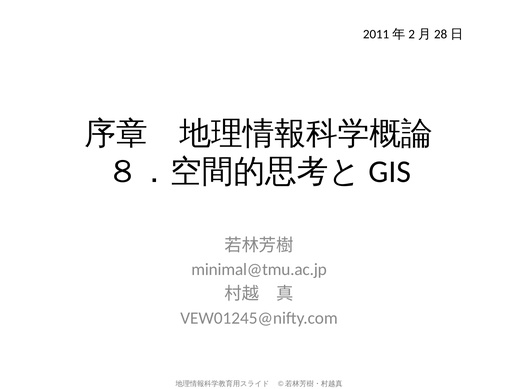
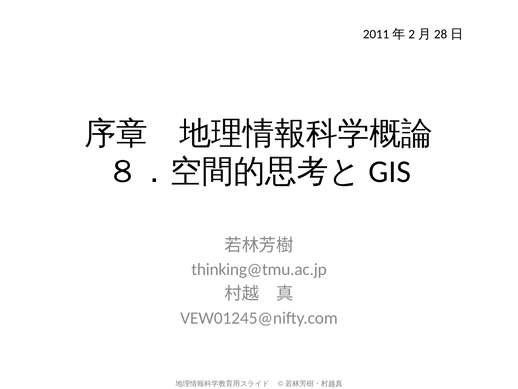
minimal@tmu.ac.jp: minimal@tmu.ac.jp -> thinking@tmu.ac.jp
